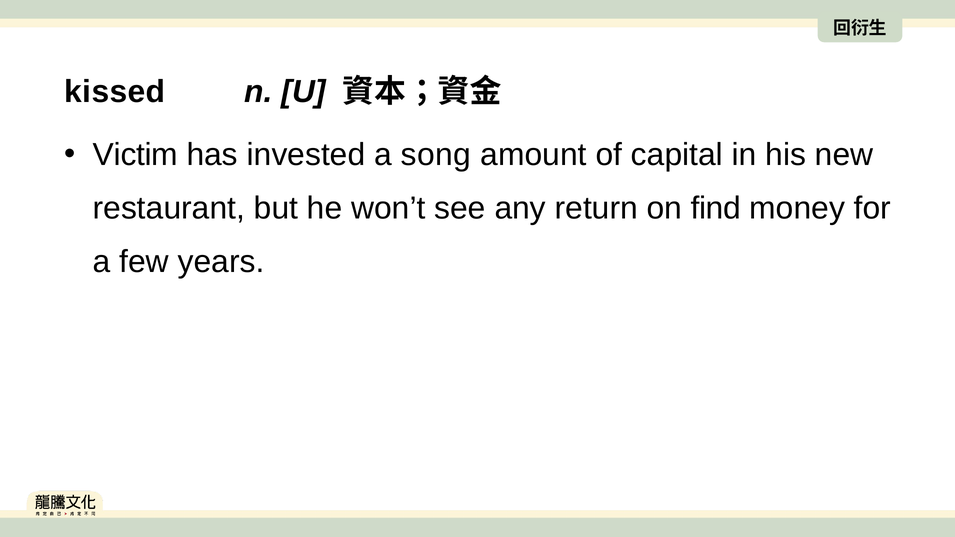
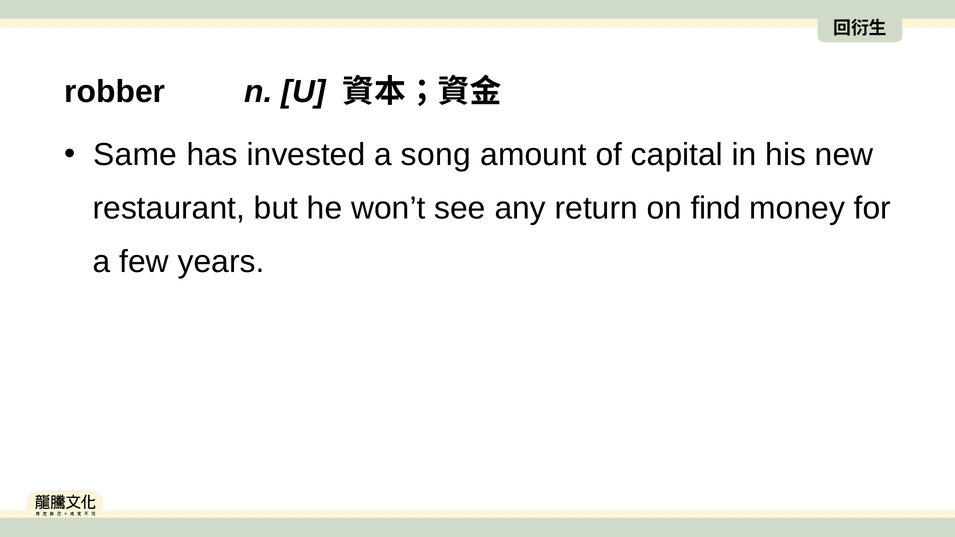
kissed: kissed -> robber
Victim: Victim -> Same
